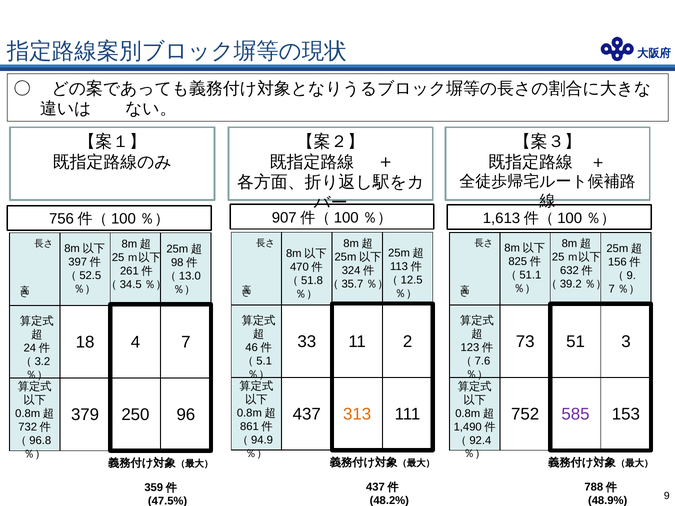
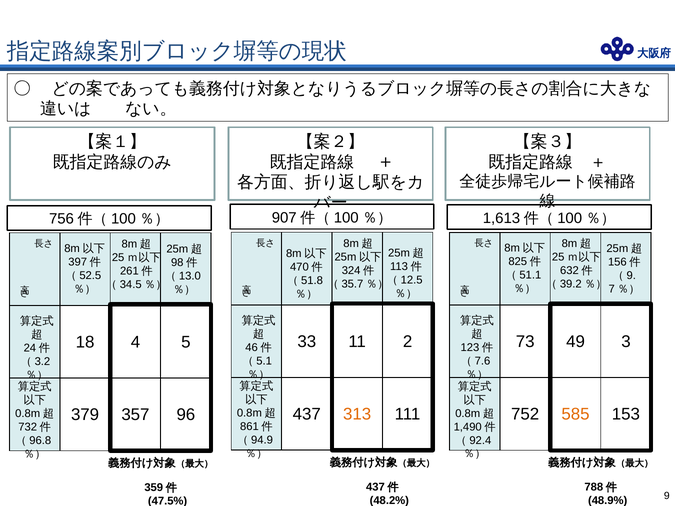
51: 51 -> 49
7: 7 -> 5
585 colour: purple -> orange
250: 250 -> 357
